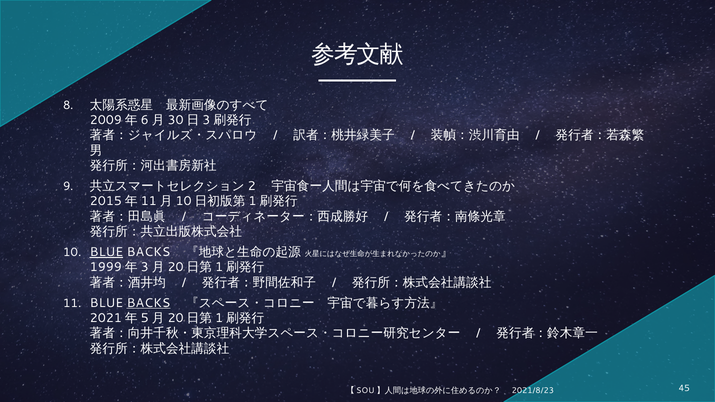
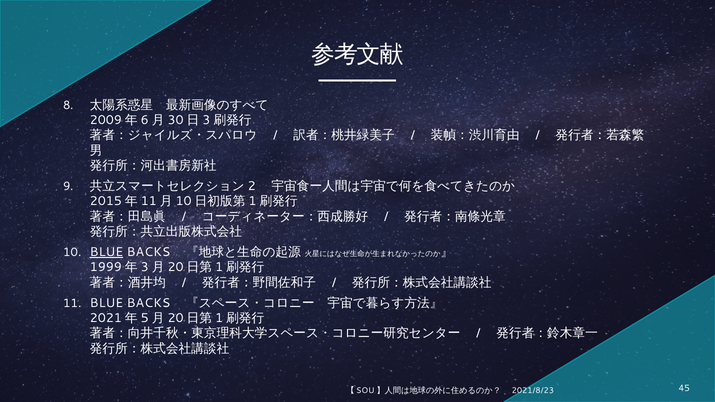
BACKS at (149, 303) underline: present -> none
